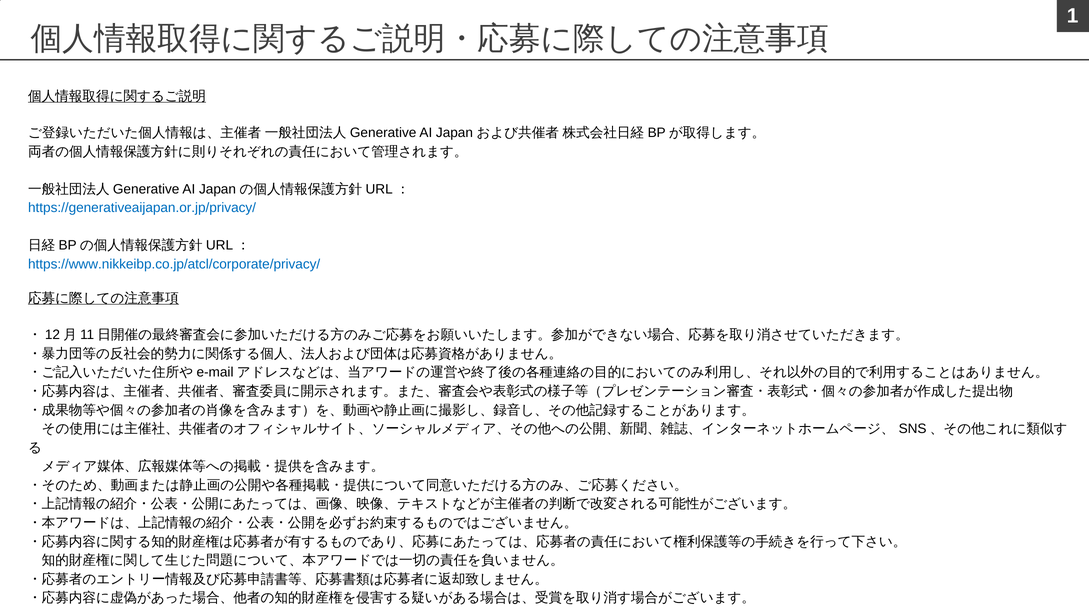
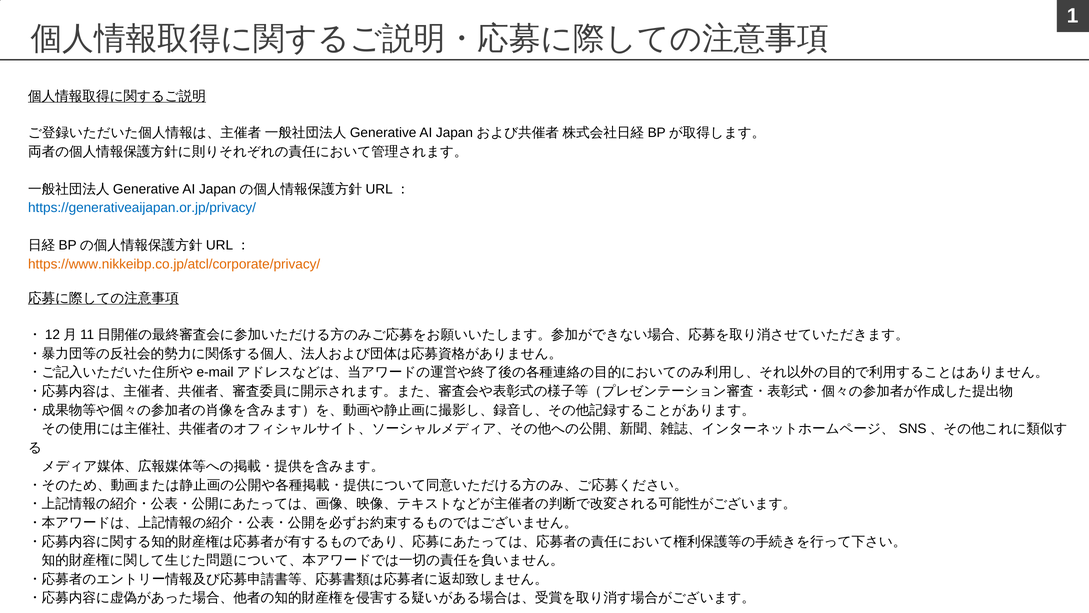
https://www.nikkeibp.co.jp/atcl/corporate/privacy/ colour: blue -> orange
